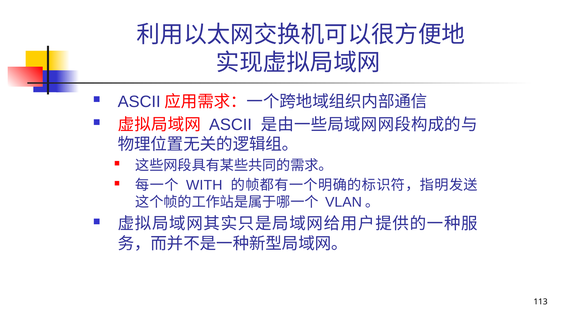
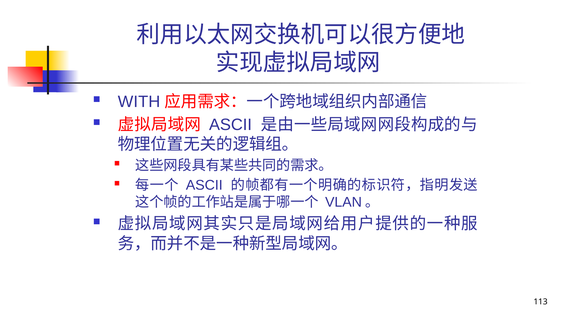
ASCII at (139, 102): ASCII -> WITH
WITH at (204, 185): WITH -> ASCII
